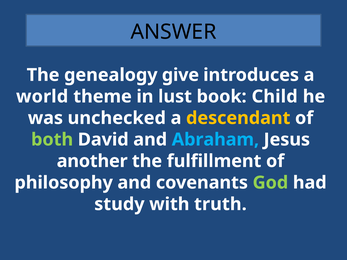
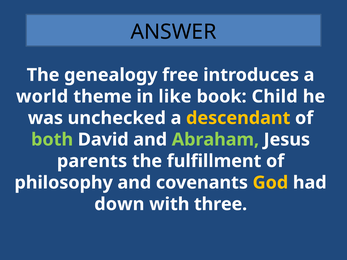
give: give -> free
lust: lust -> like
Abraham colour: light blue -> light green
another: another -> parents
God colour: light green -> yellow
study: study -> down
truth: truth -> three
